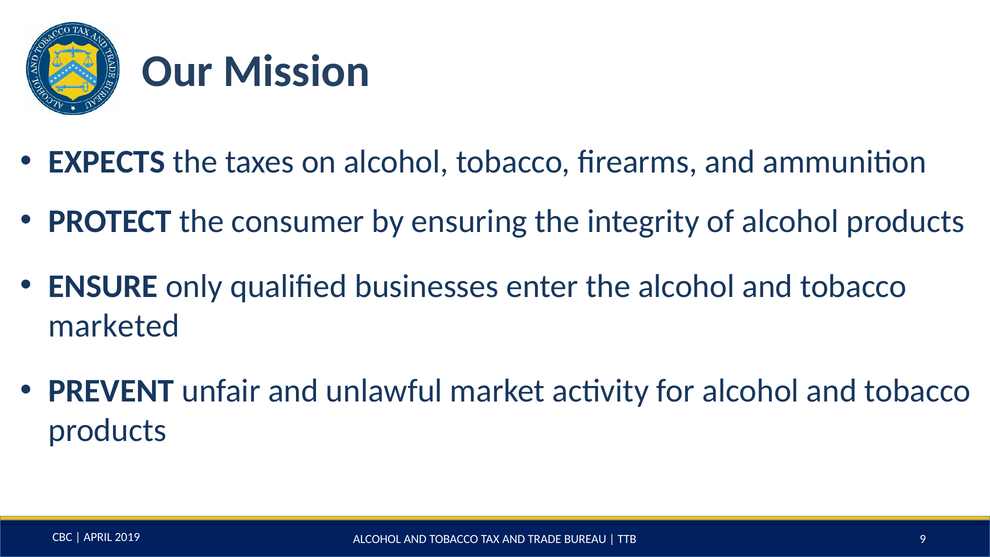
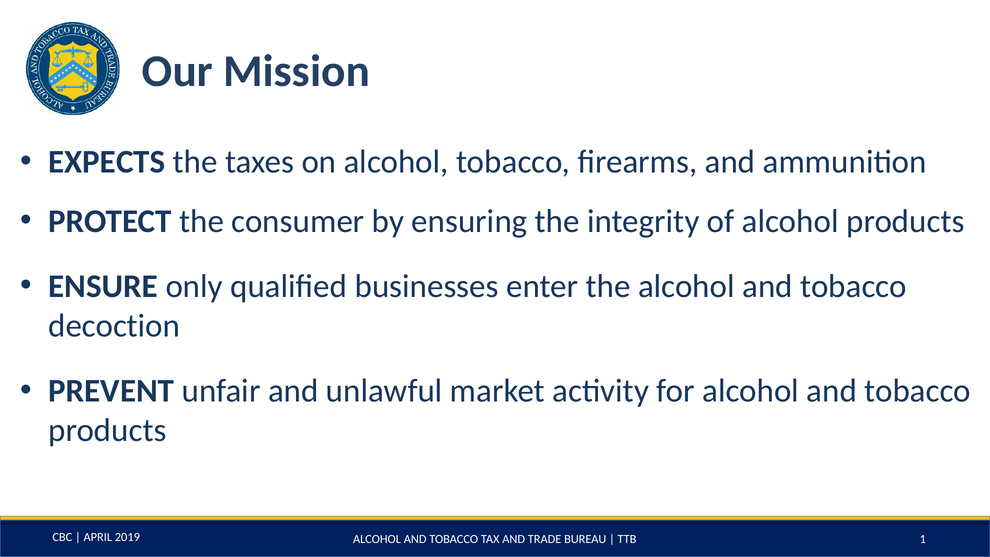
marketed: marketed -> decoction
9: 9 -> 1
